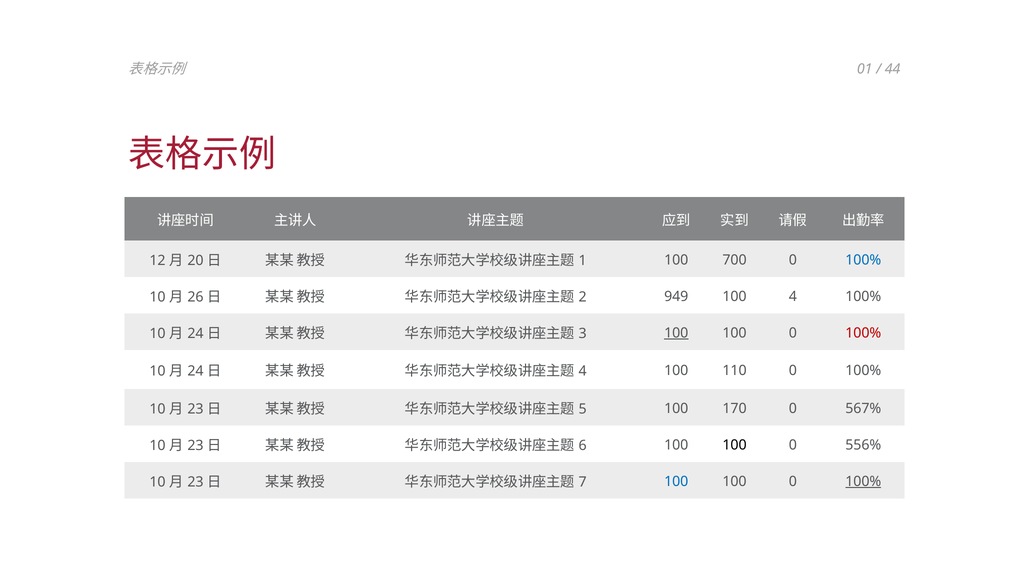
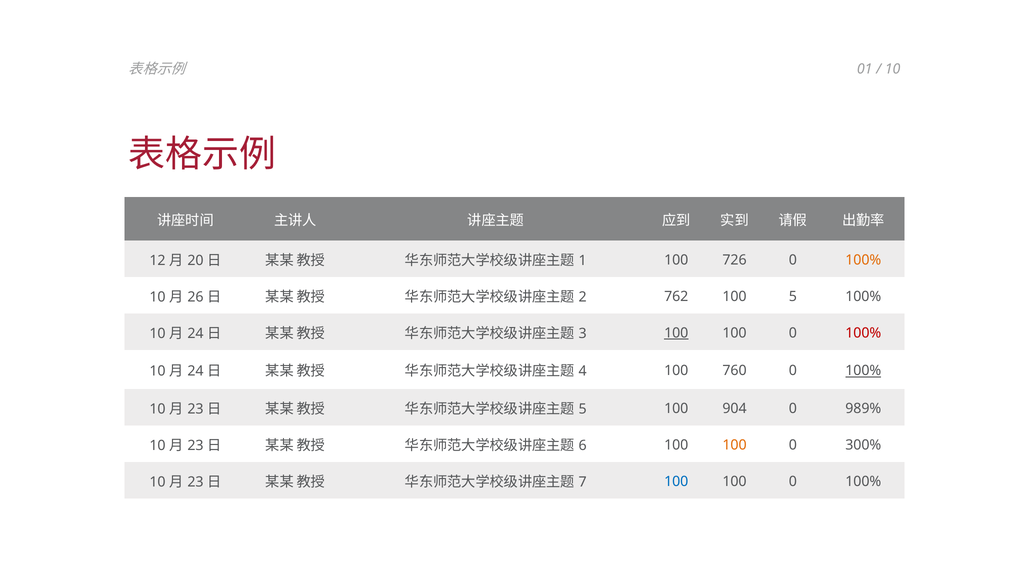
44 at (893, 69): 44 -> 10
700: 700 -> 726
100% at (863, 260) colour: blue -> orange
949: 949 -> 762
100 4: 4 -> 5
110: 110 -> 760
100% at (863, 371) underline: none -> present
170: 170 -> 904
567%: 567% -> 989%
100 at (735, 445) colour: black -> orange
556%: 556% -> 300%
100% at (863, 481) underline: present -> none
